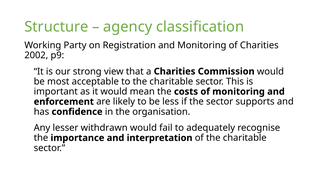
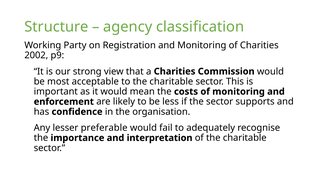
withdrawn: withdrawn -> preferable
